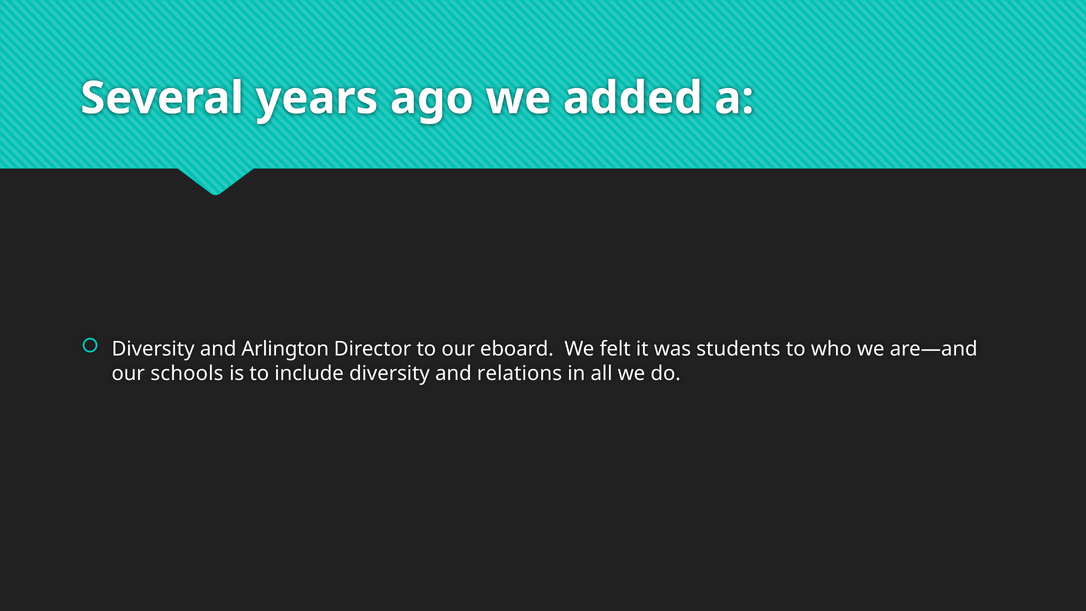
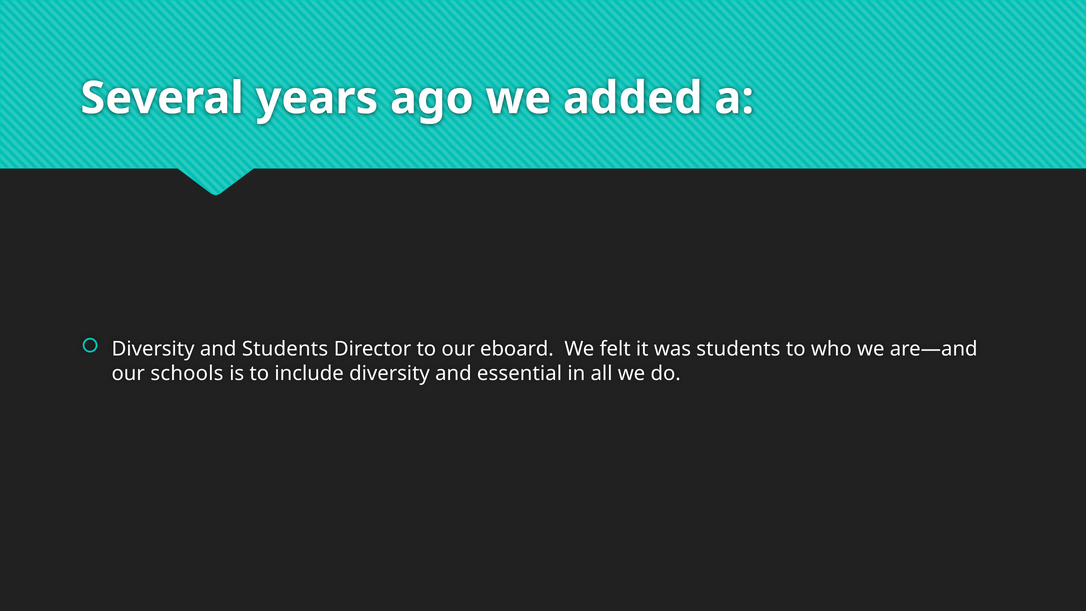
and Arlington: Arlington -> Students
relations: relations -> essential
